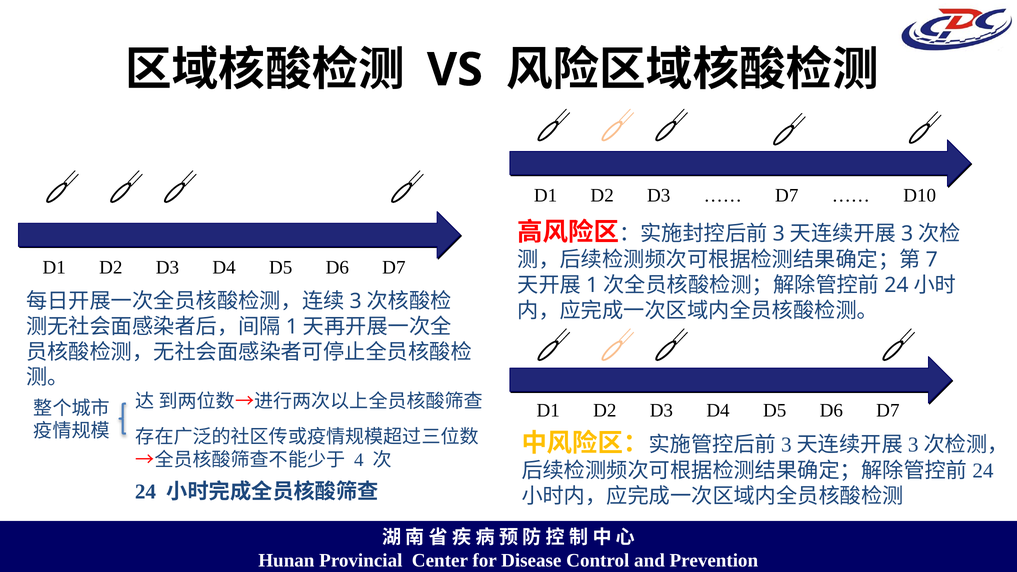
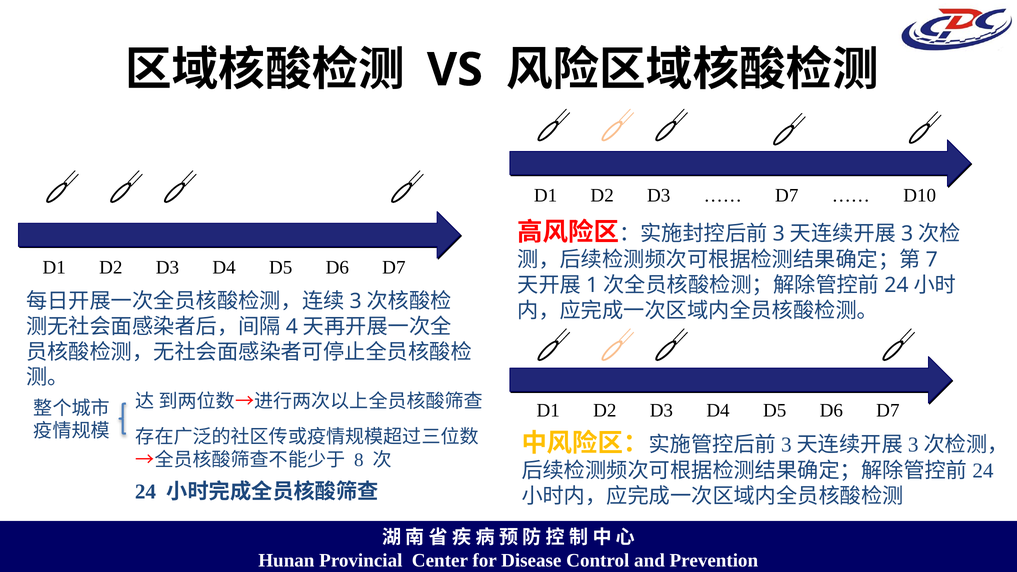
1 at (292, 327): 1 -> 4
4: 4 -> 8
